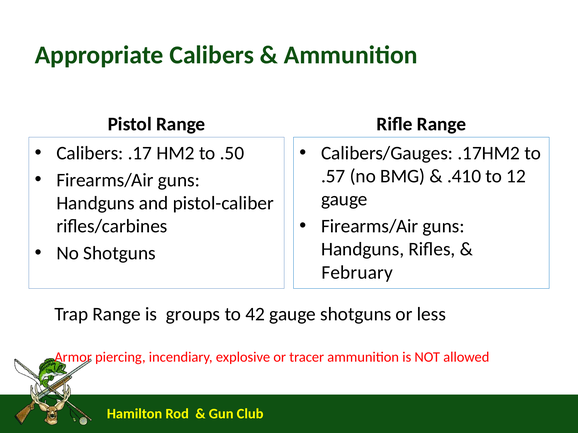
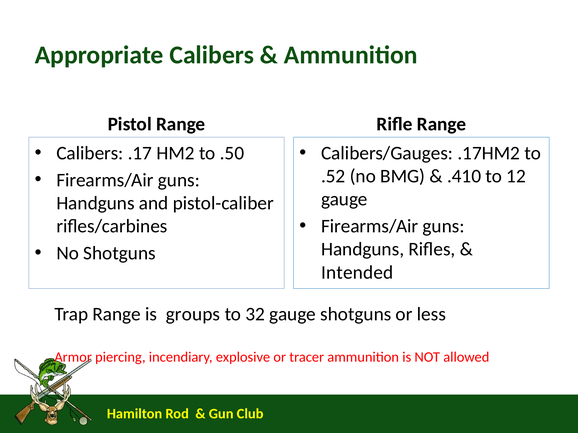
.57: .57 -> .52
February: February -> Intended
42: 42 -> 32
